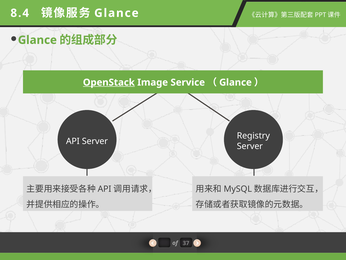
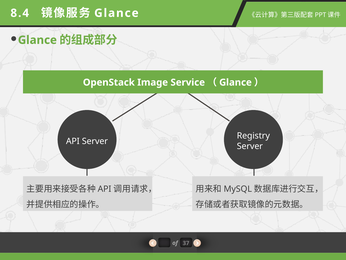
OpenStack underline: present -> none
